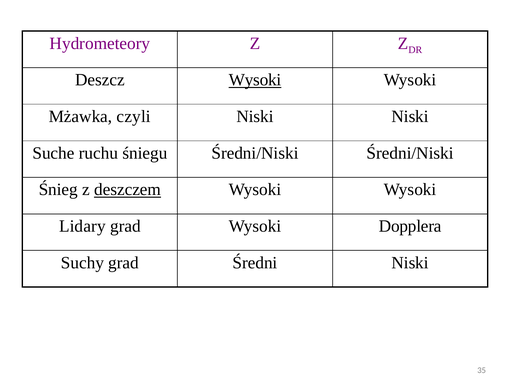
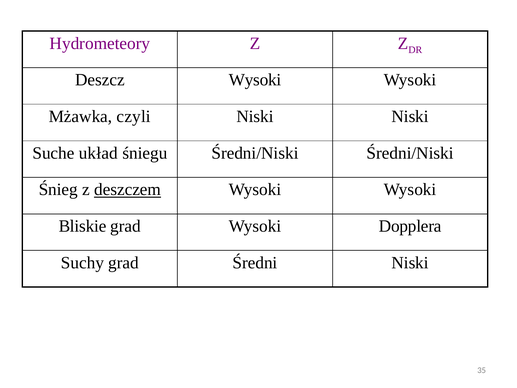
Wysoki at (255, 80) underline: present -> none
ruchu: ruchu -> układ
Lidary: Lidary -> Bliskie
